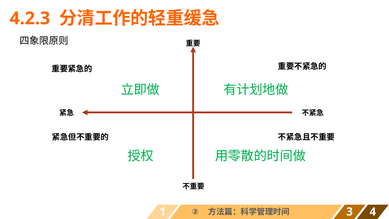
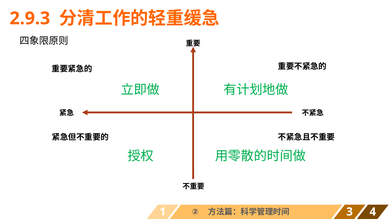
4.2.3: 4.2.3 -> 2.9.3
